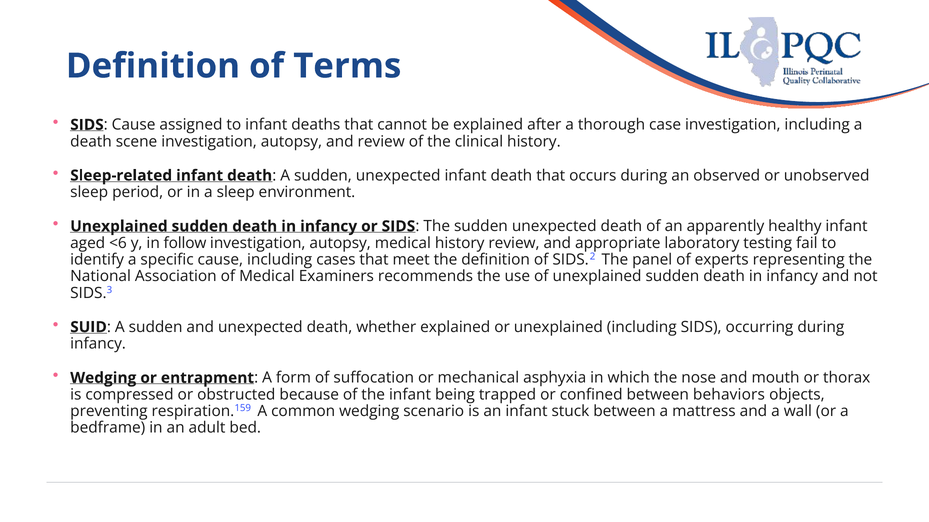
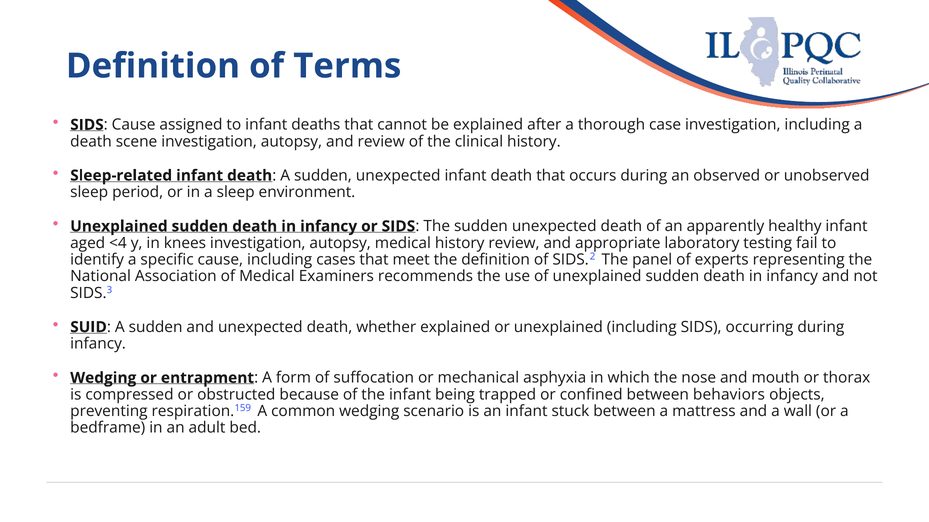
<6: <6 -> <4
follow: follow -> knees
